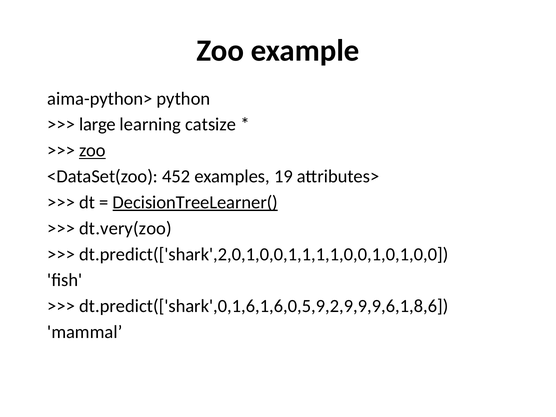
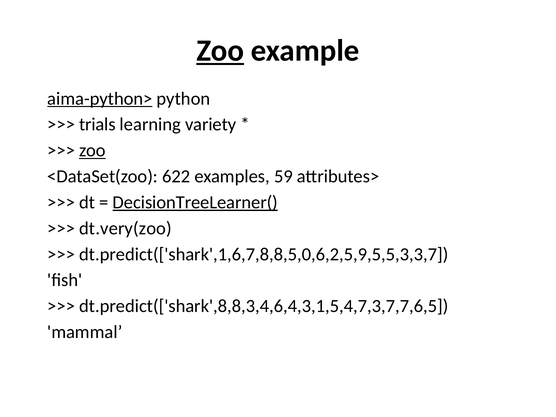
Zoo at (220, 51) underline: none -> present
aima-python> underline: none -> present
large: large -> trials
catsize: catsize -> variety
452: 452 -> 622
19: 19 -> 59
dt.predict(['shark',2,0,1,0,0,1,1,1,1,0,0,1,0,1,0,0: dt.predict(['shark',2,0,1,0,0,1,1,1,1,0,0,1,0,1,0,0 -> dt.predict(['shark',1,6,7,8,8,5,0,6,2,5,9,5,5,3,3,7
dt.predict(['shark',0,1,6,1,6,0,5,9,2,9,9,9,6,1,8,6: dt.predict(['shark',0,1,6,1,6,0,5,9,2,9,9,9,6,1,8,6 -> dt.predict(['shark',8,8,3,4,6,4,3,1,5,4,7,3,7,7,6,5
